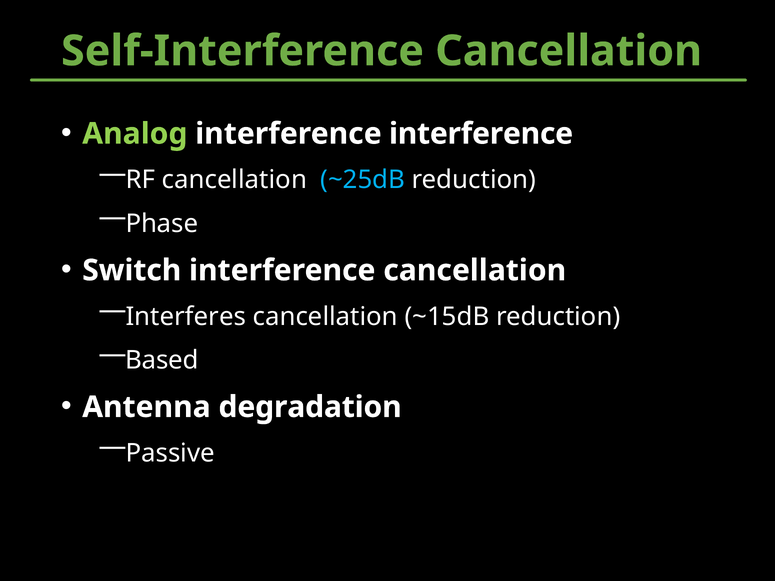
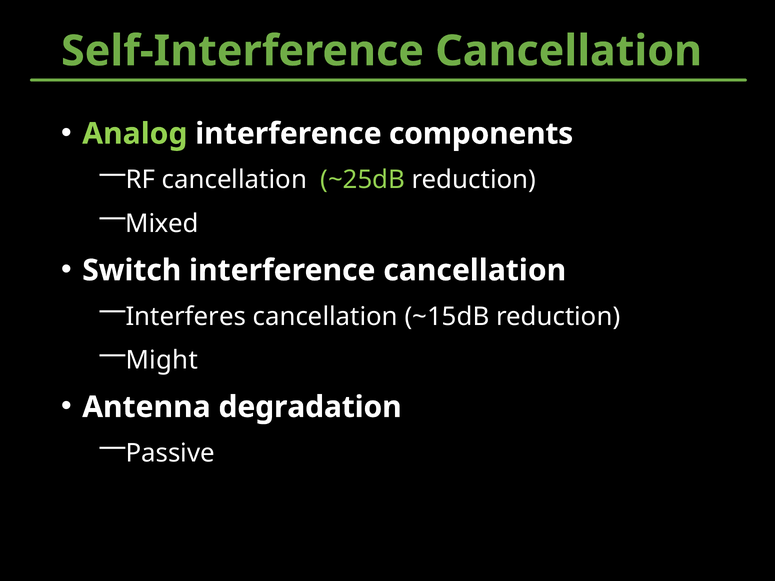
interference interference: interference -> components
~25dB colour: light blue -> light green
Phase: Phase -> Mixed
Based: Based -> Might
